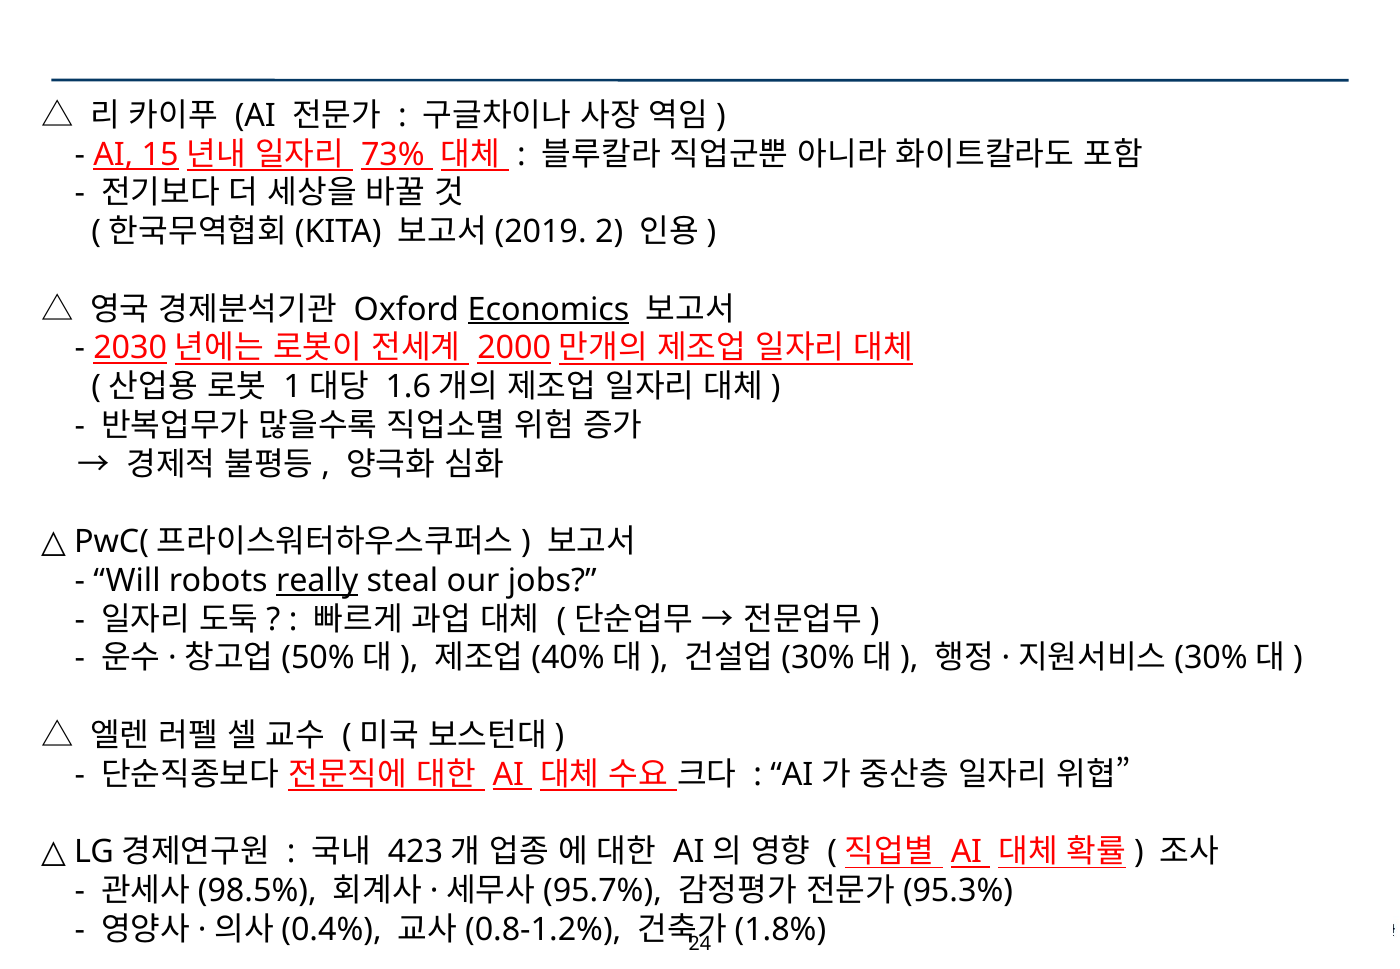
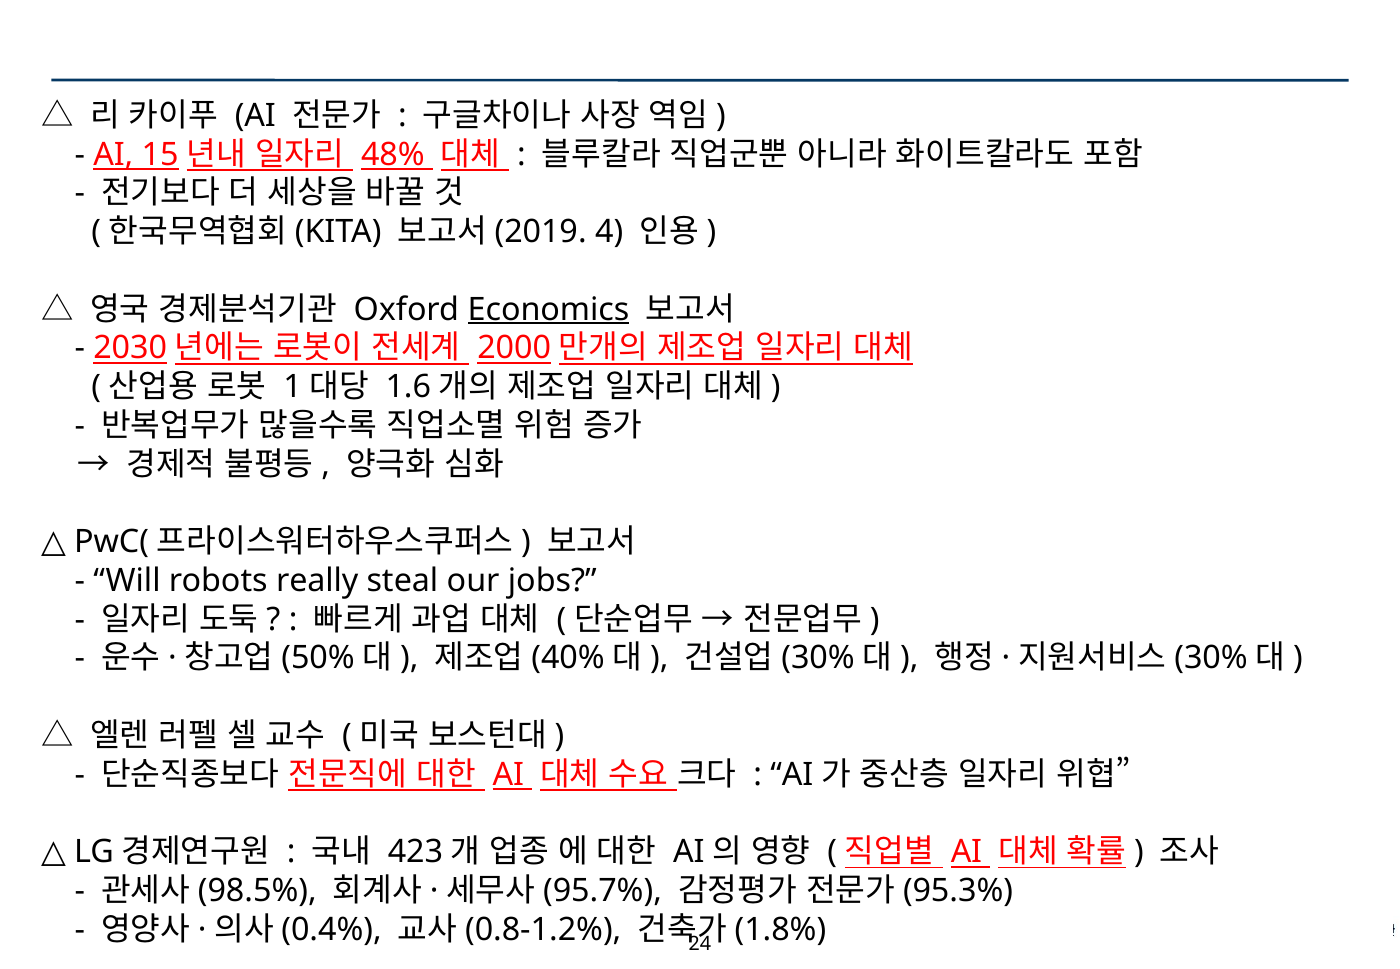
73%: 73% -> 48%
2: 2 -> 4
really underline: present -> none
